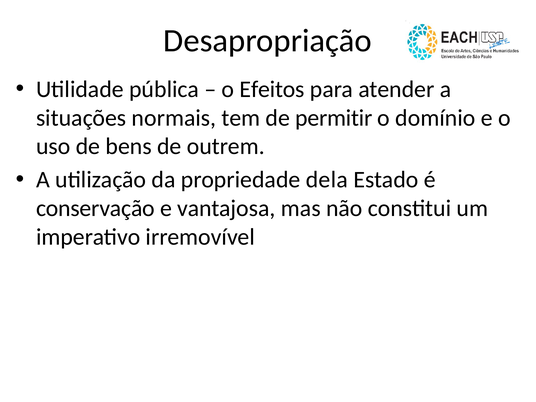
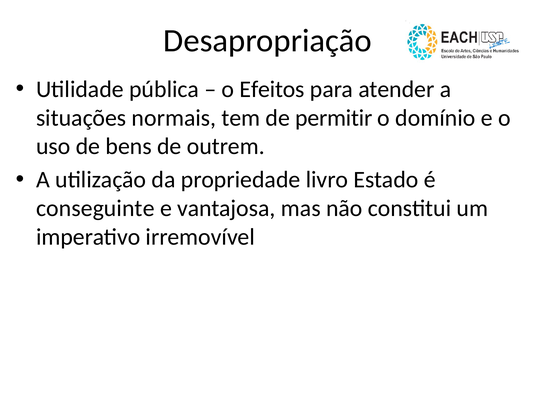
dela: dela -> livro
conservação: conservação -> conseguinte
